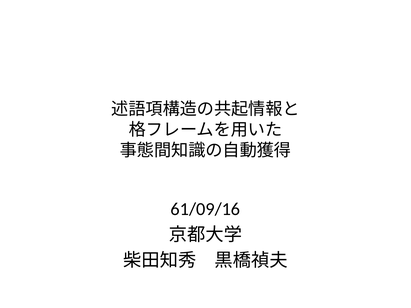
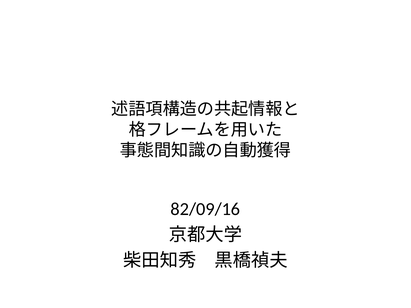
61/09/16: 61/09/16 -> 82/09/16
